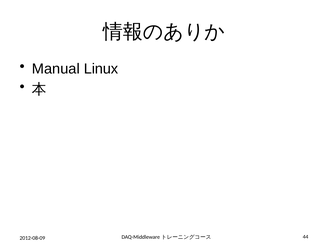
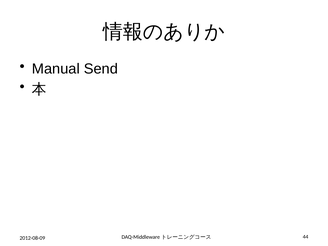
Linux: Linux -> Send
